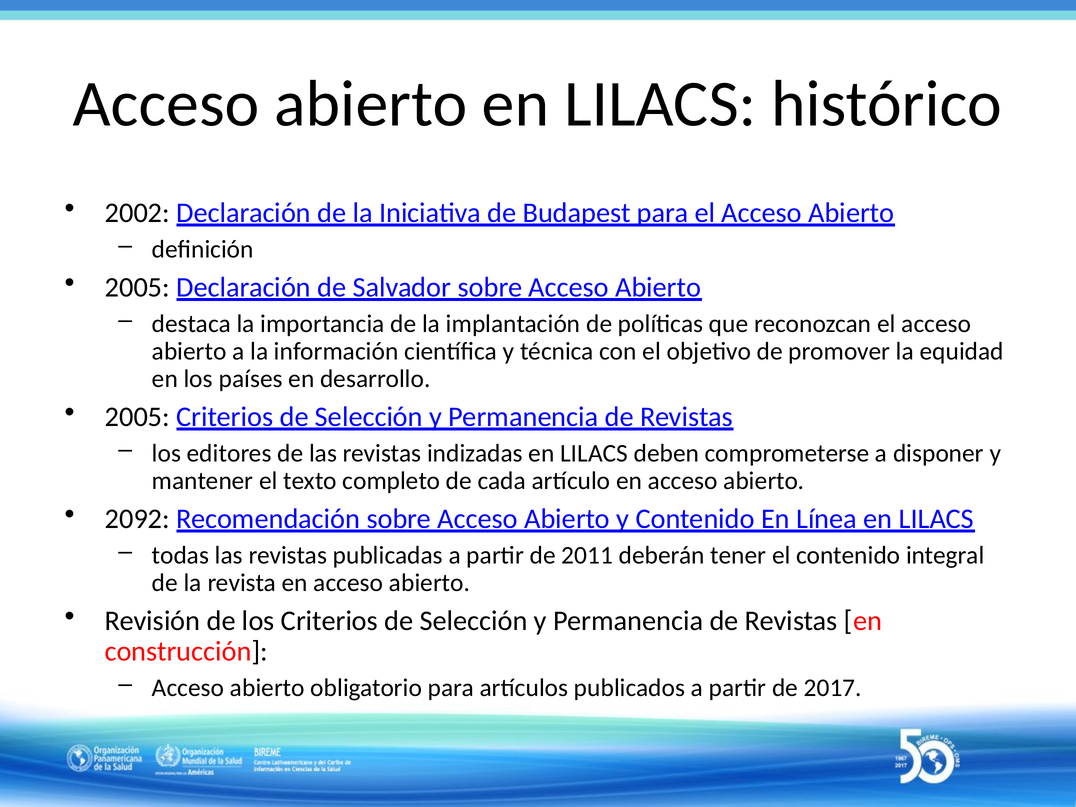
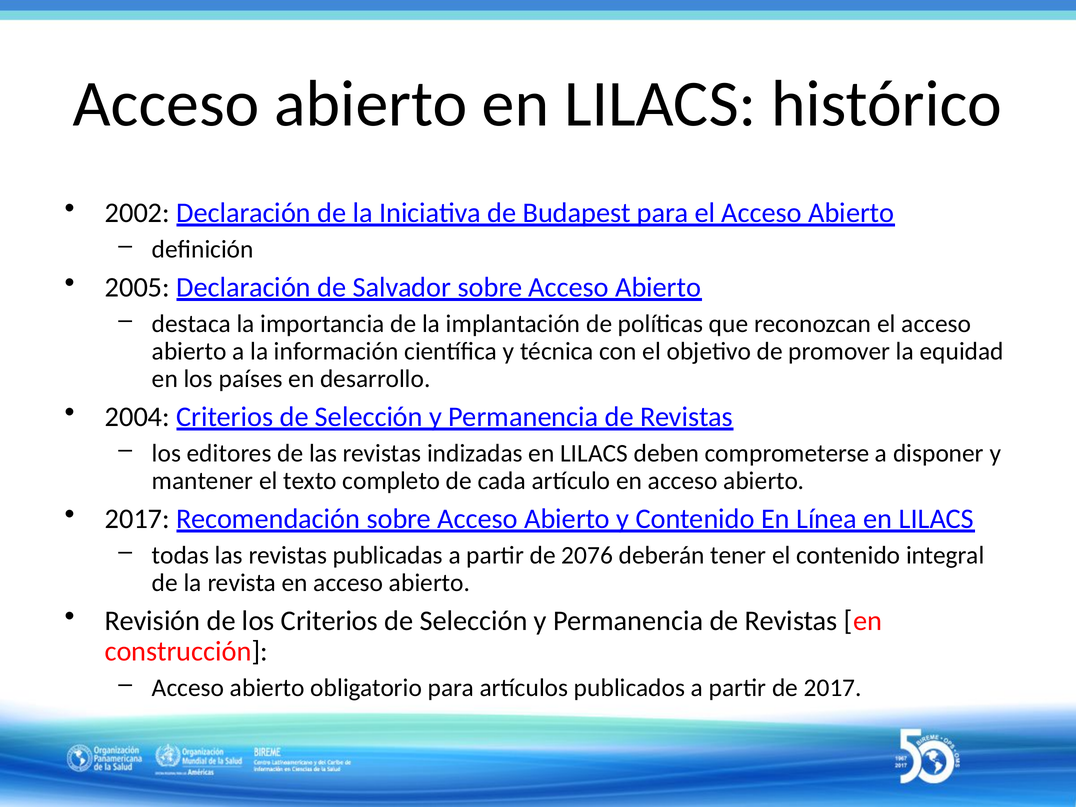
2005 at (137, 417): 2005 -> 2004
2092 at (137, 519): 2092 -> 2017
2011: 2011 -> 2076
